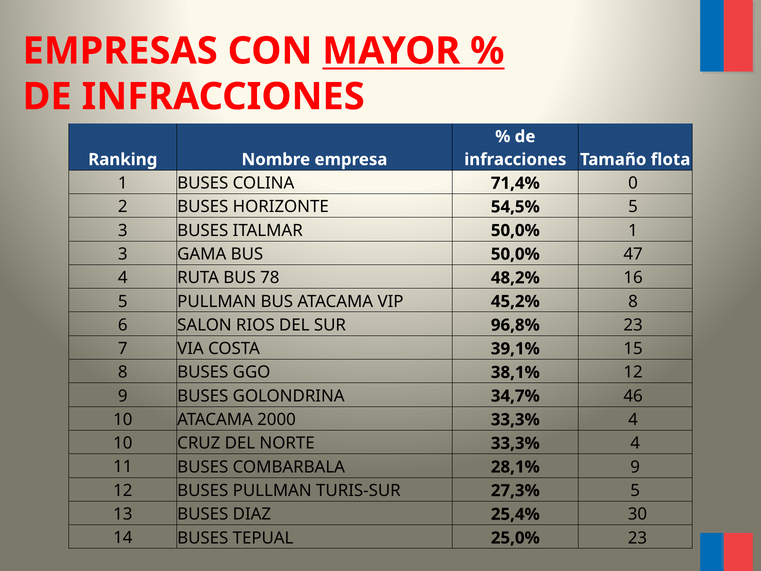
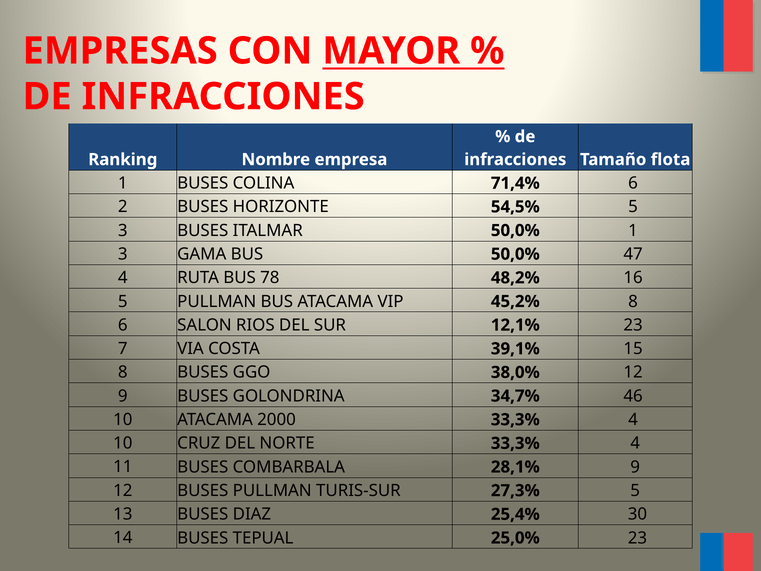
71,4% 0: 0 -> 6
96,8%: 96,8% -> 12,1%
38,1%: 38,1% -> 38,0%
